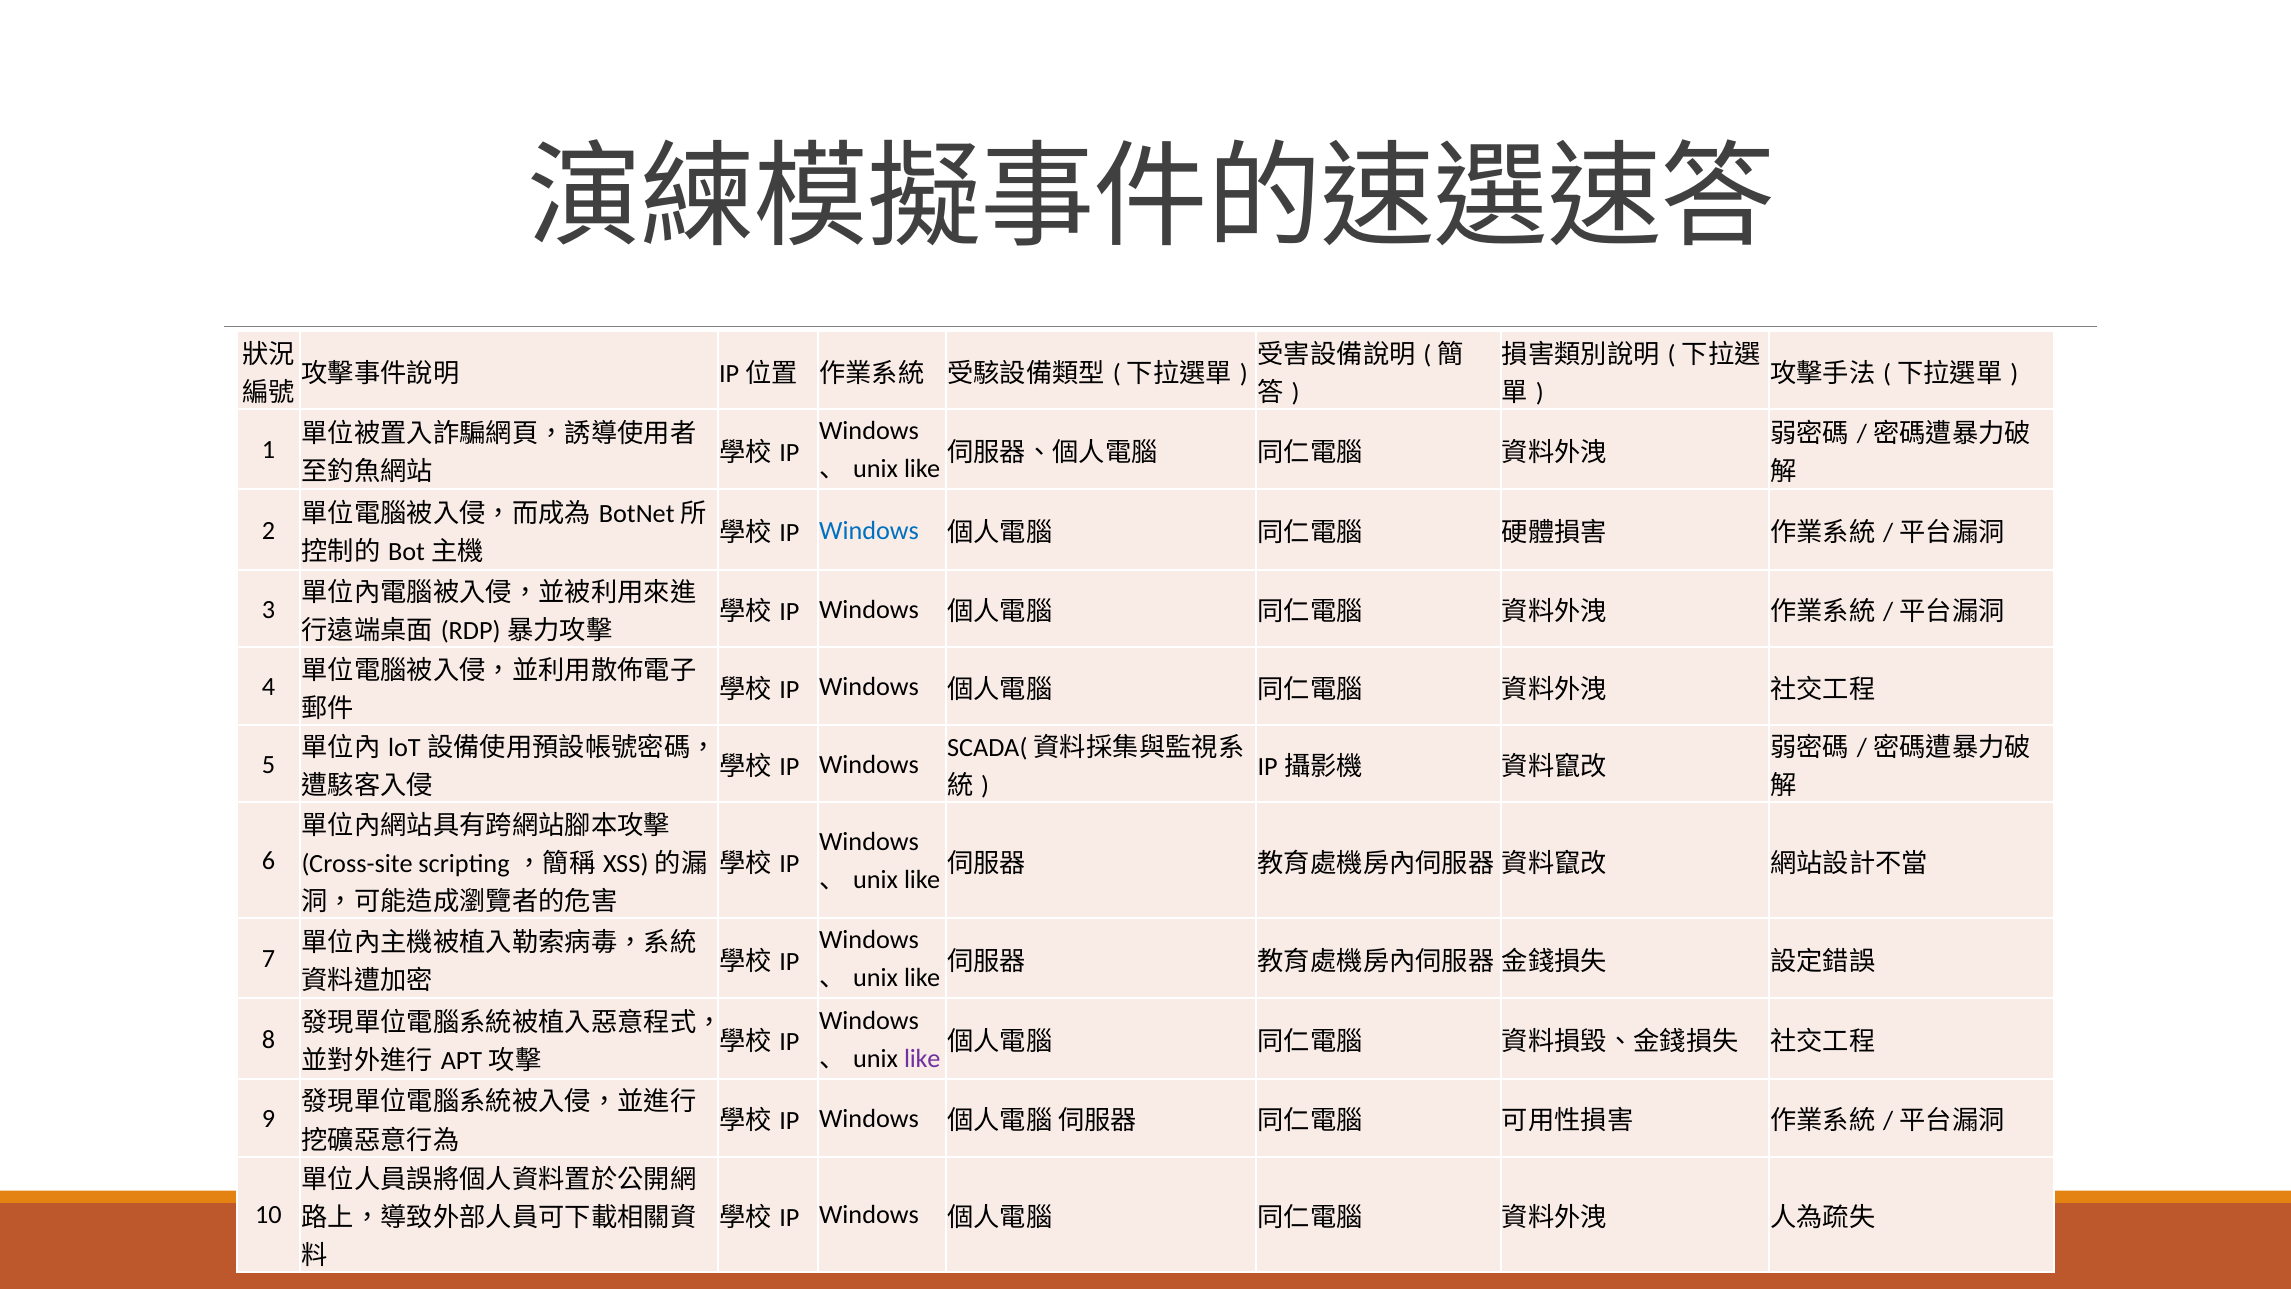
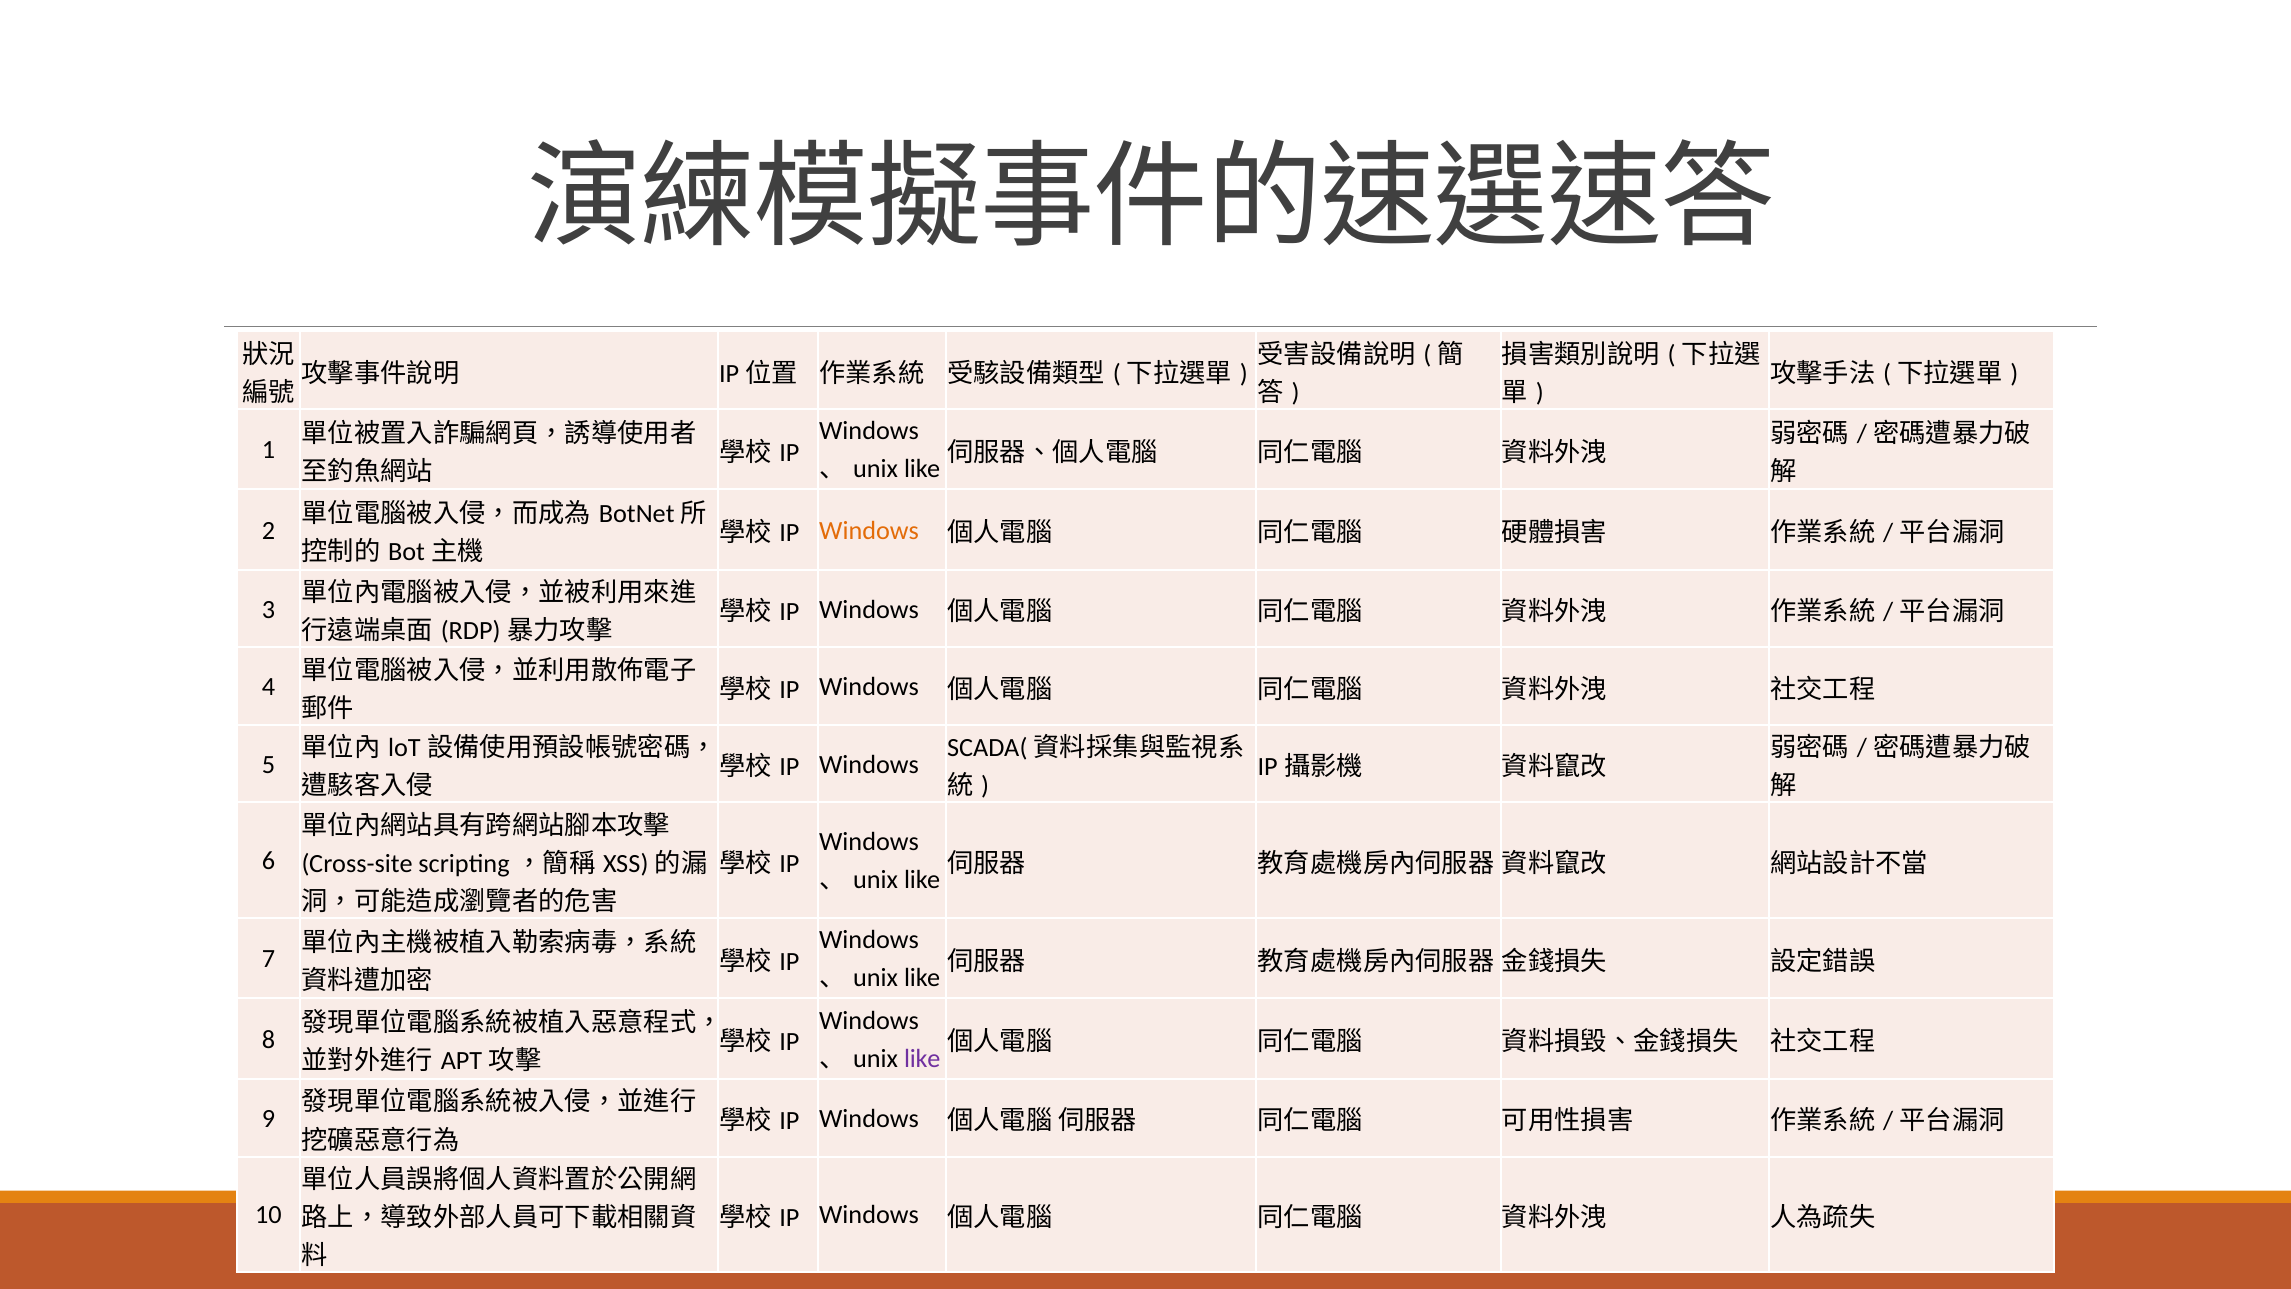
Windows at (869, 530) colour: blue -> orange
